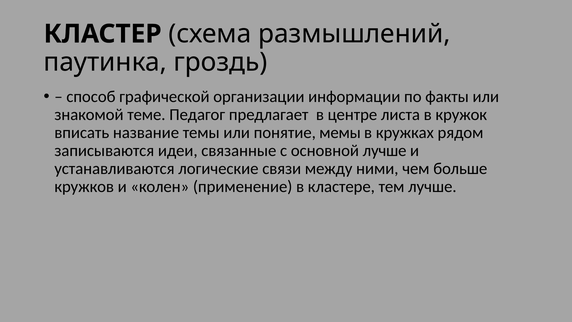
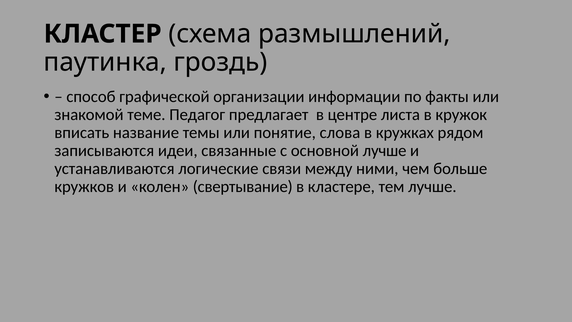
мемы: мемы -> слова
применение: применение -> свертывание
